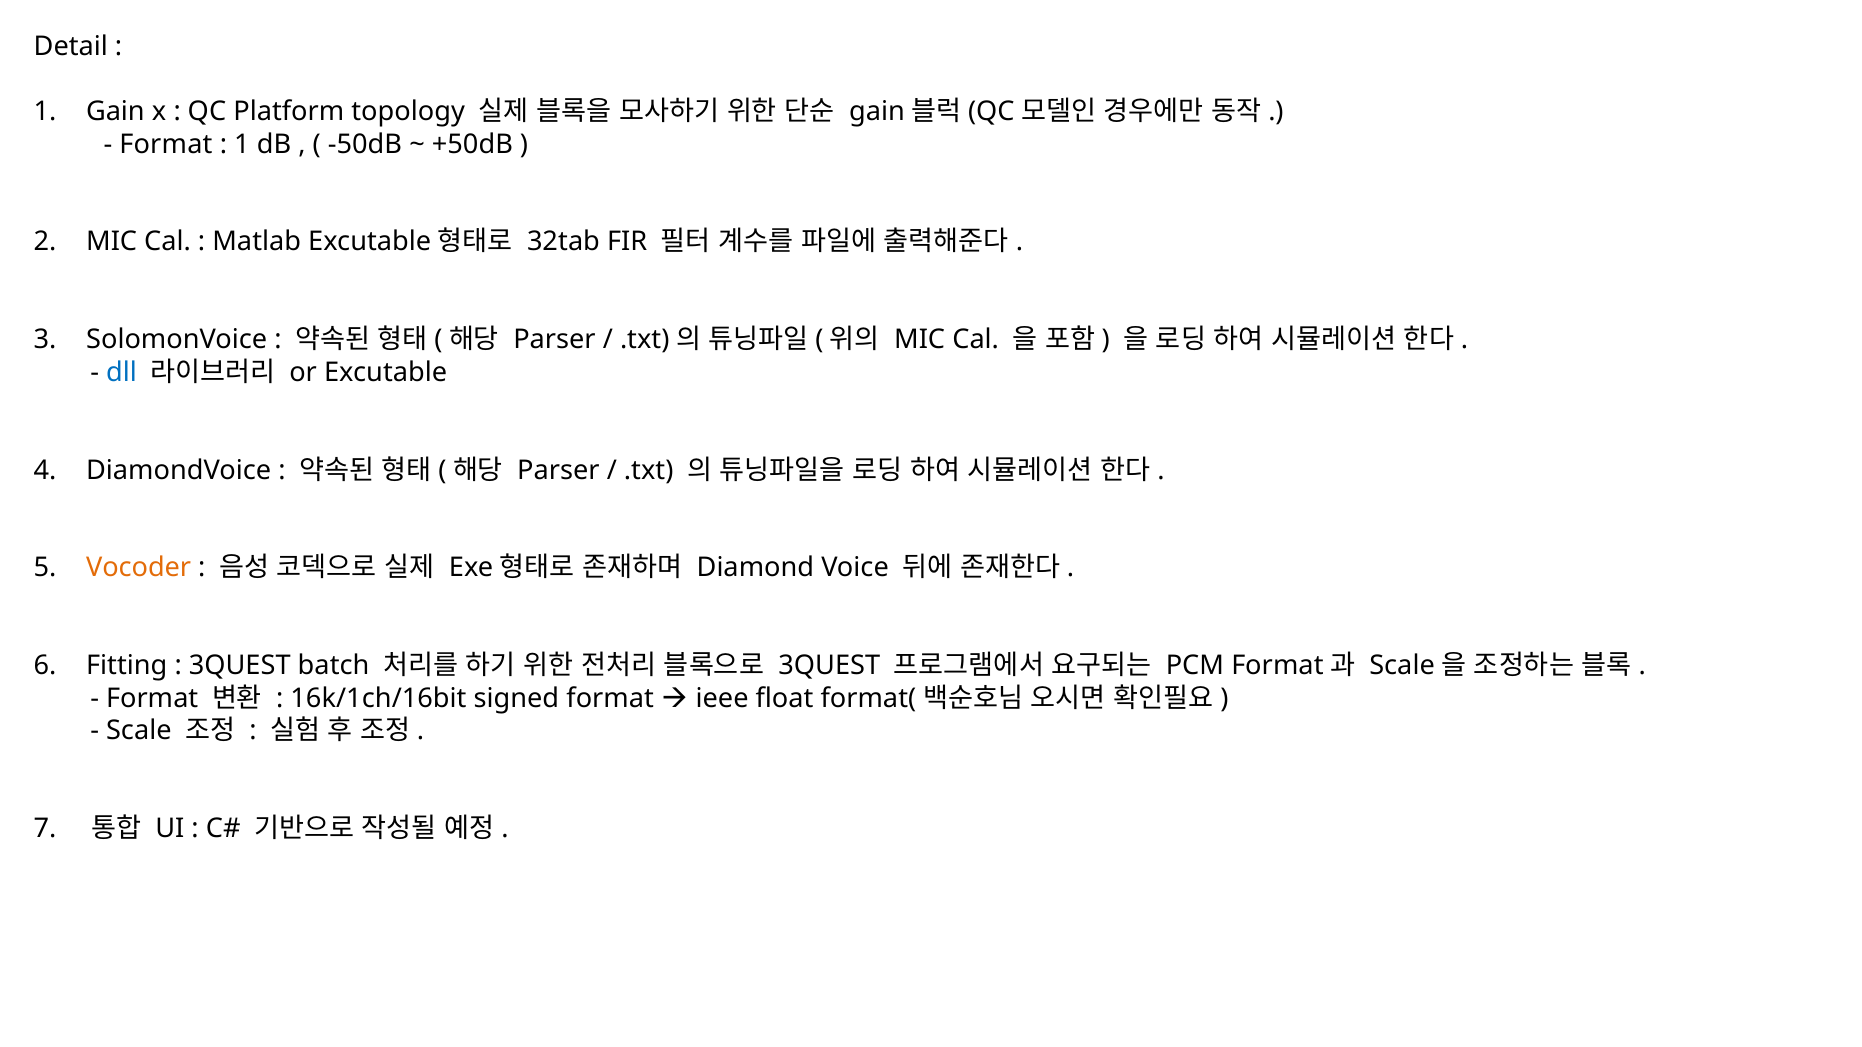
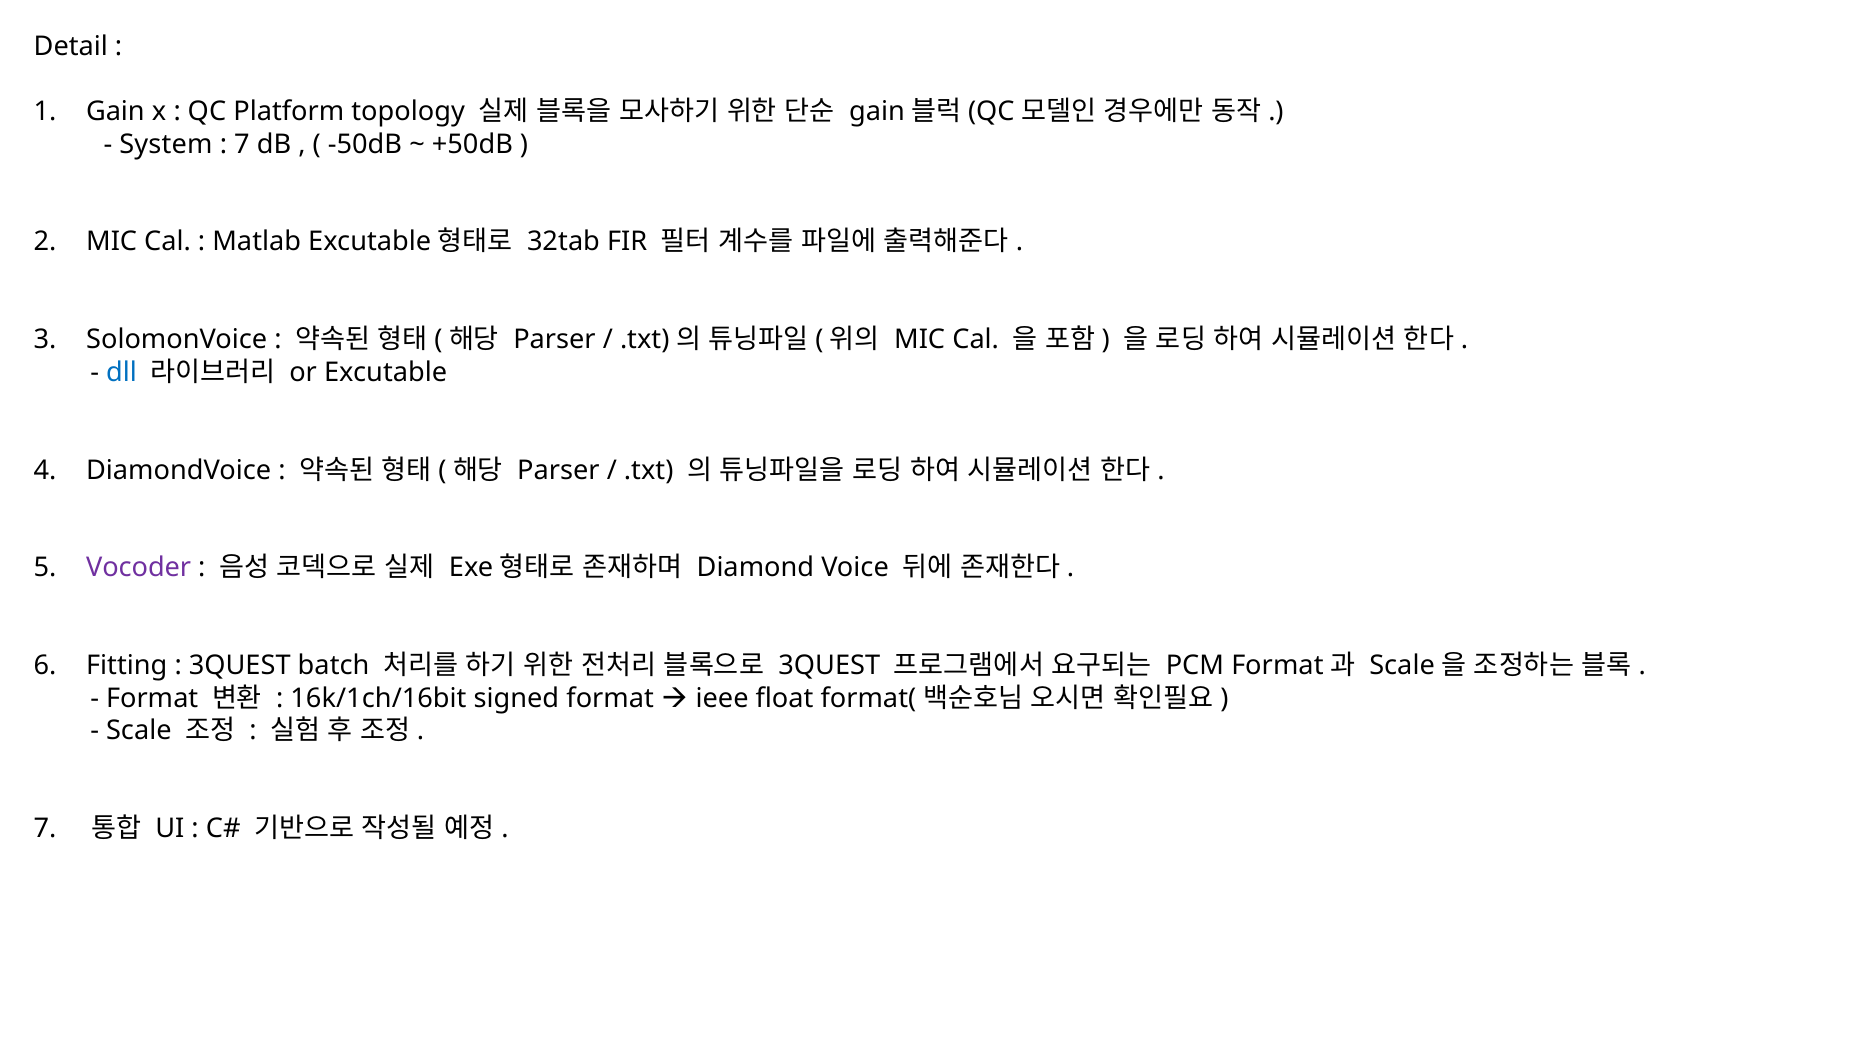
Format at (166, 144): Format -> System
1 at (242, 144): 1 -> 7
Vocoder colour: orange -> purple
